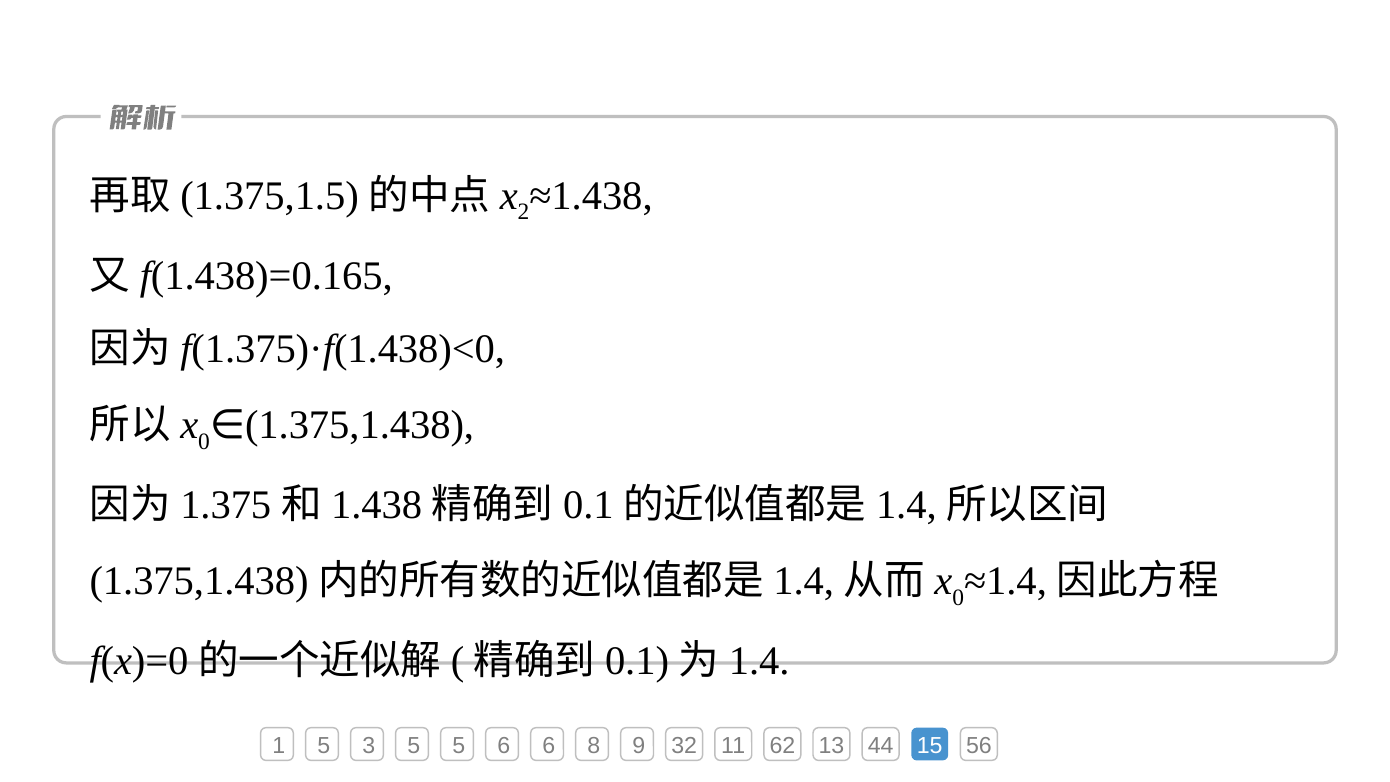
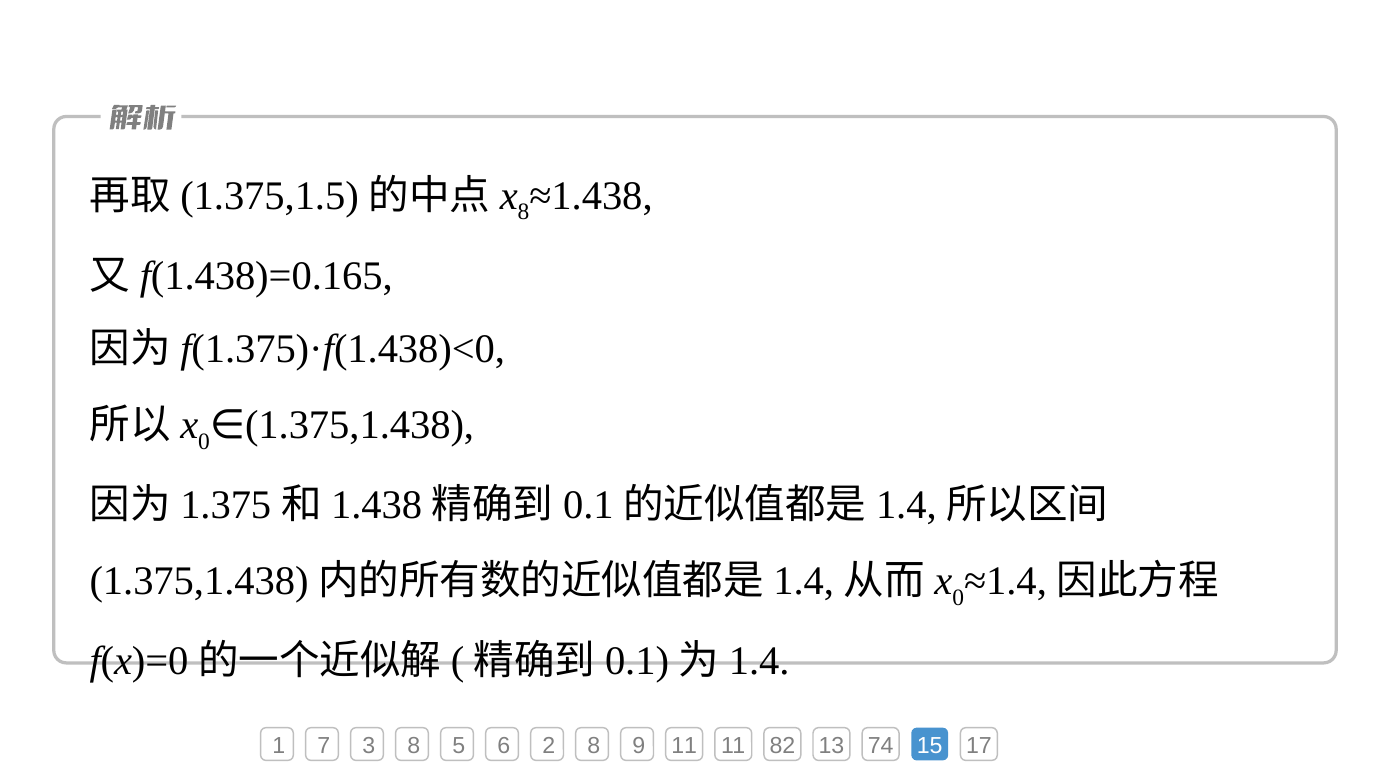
2 at (524, 212): 2 -> 8
1 5: 5 -> 7
3 5: 5 -> 8
6 6: 6 -> 2
9 32: 32 -> 11
62: 62 -> 82
44: 44 -> 74
56: 56 -> 17
